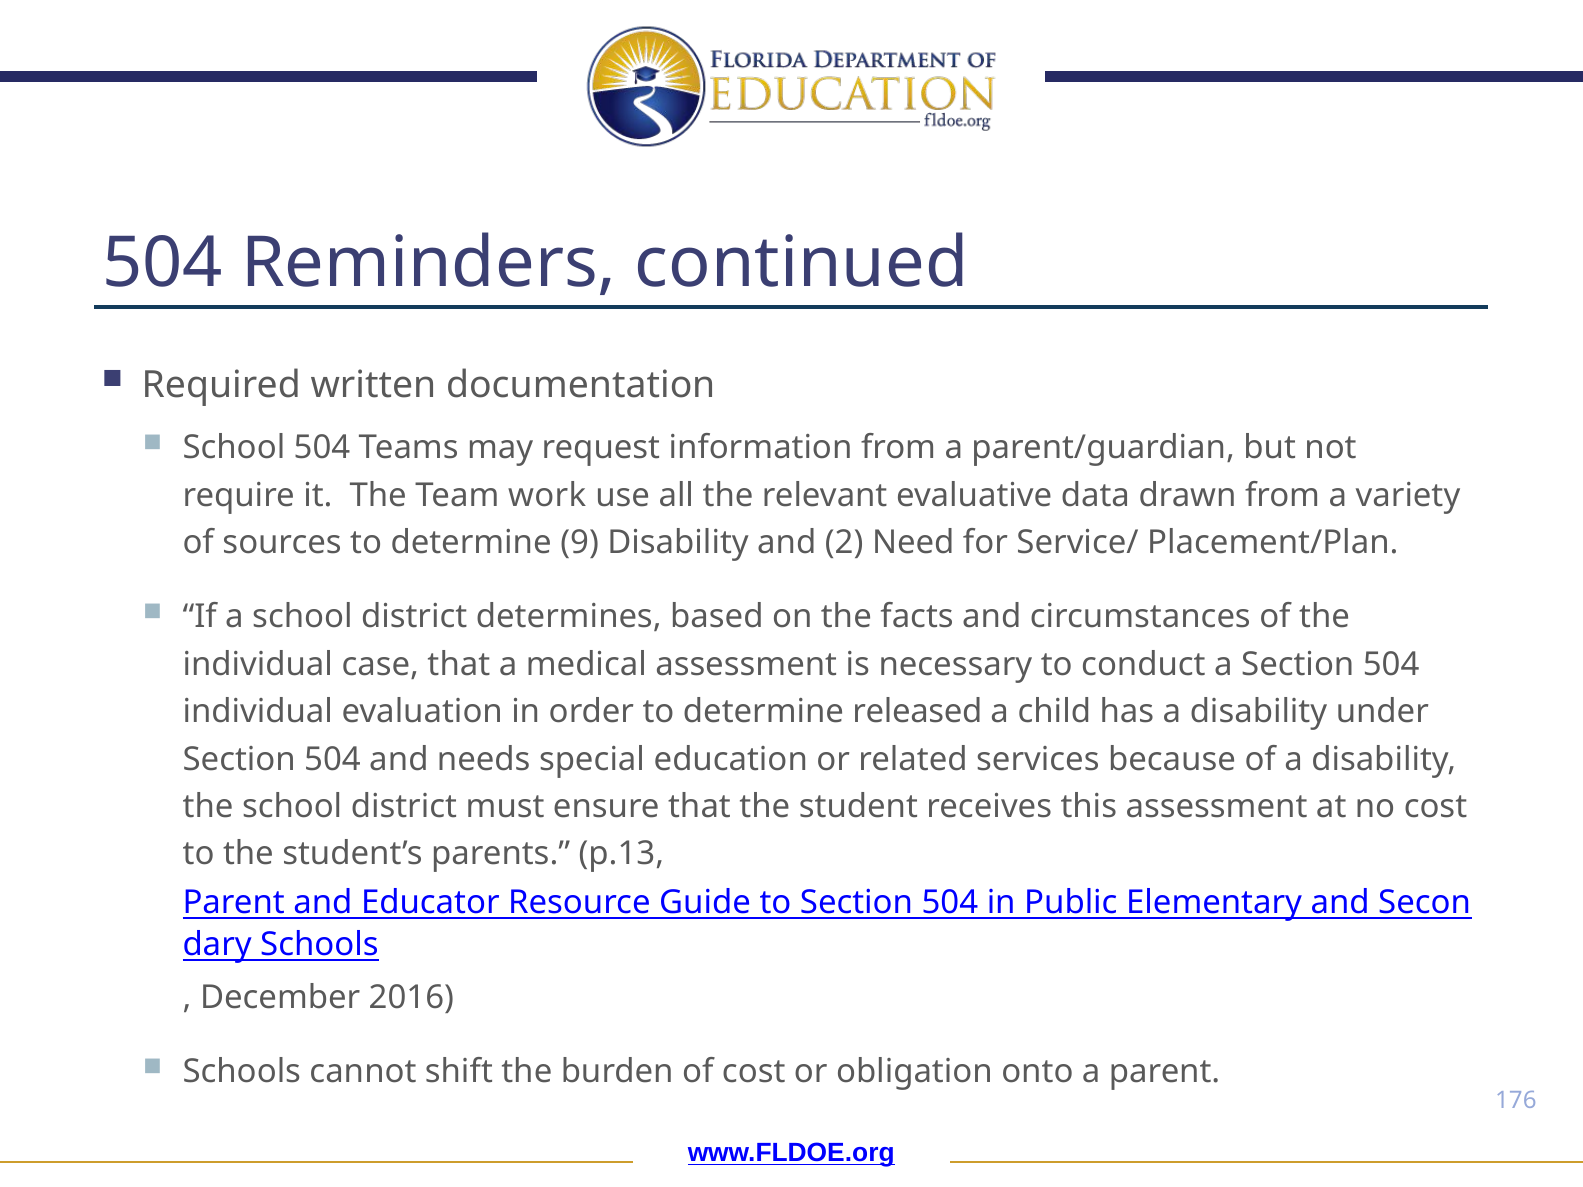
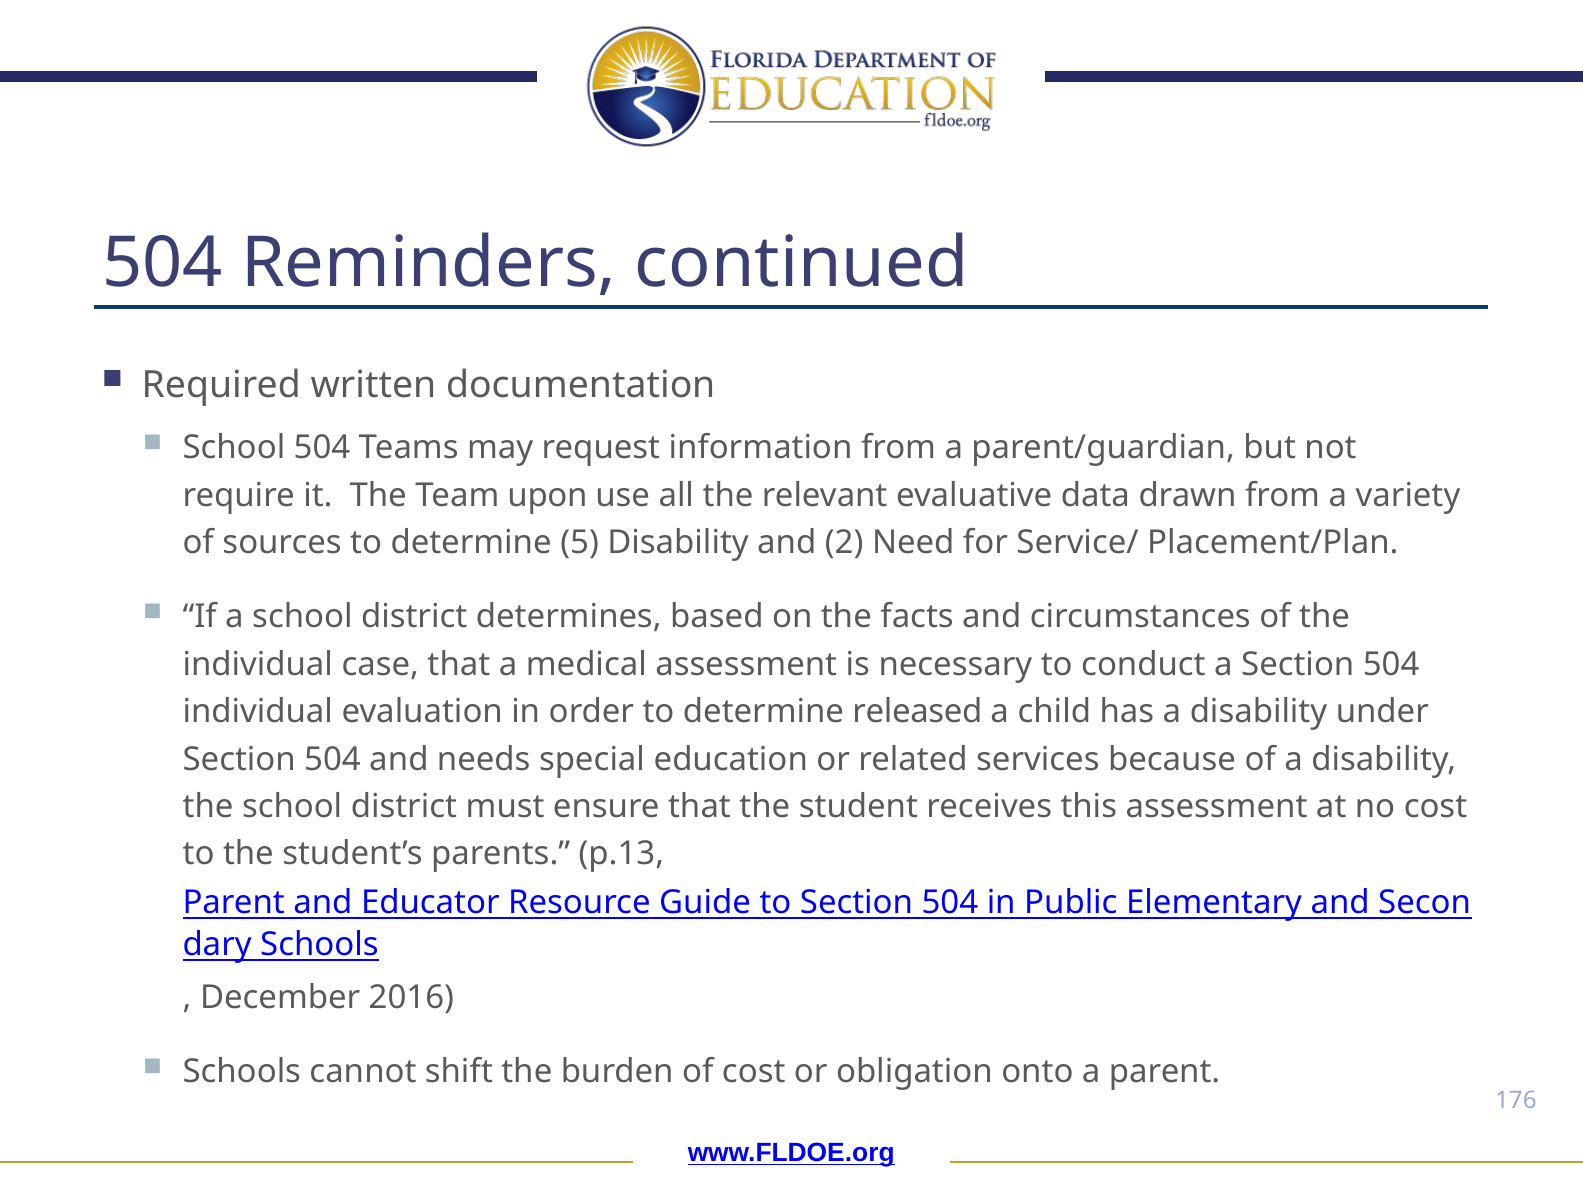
work: work -> upon
9: 9 -> 5
